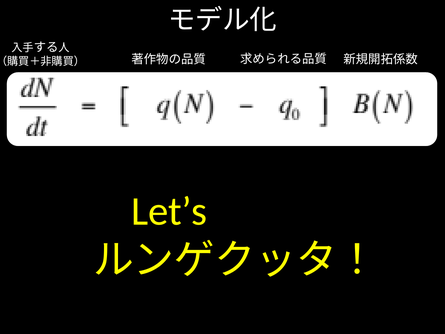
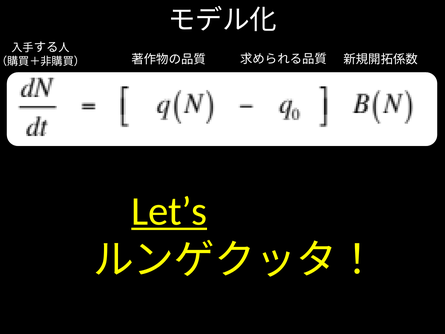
Let’s underline: none -> present
